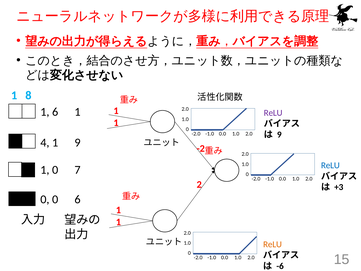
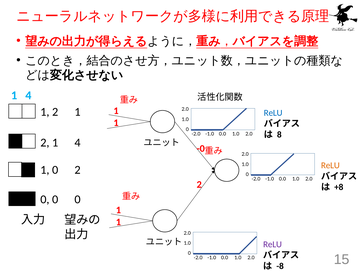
8 at (28, 95): 8 -> 4
6 at (55, 112): 6 -> 2
ReLU at (273, 113) colour: purple -> blue
9 at (279, 134): 9 -> 8
4 at (45, 142): 4 -> 2
9 at (78, 142): 9 -> 4
-2: -2 -> -0
ReLU at (330, 165) colour: blue -> orange
0 7: 7 -> 2
+3: +3 -> +8
0 0 6: 6 -> 0
ReLU at (273, 244) colour: orange -> purple
-6: -6 -> -8
